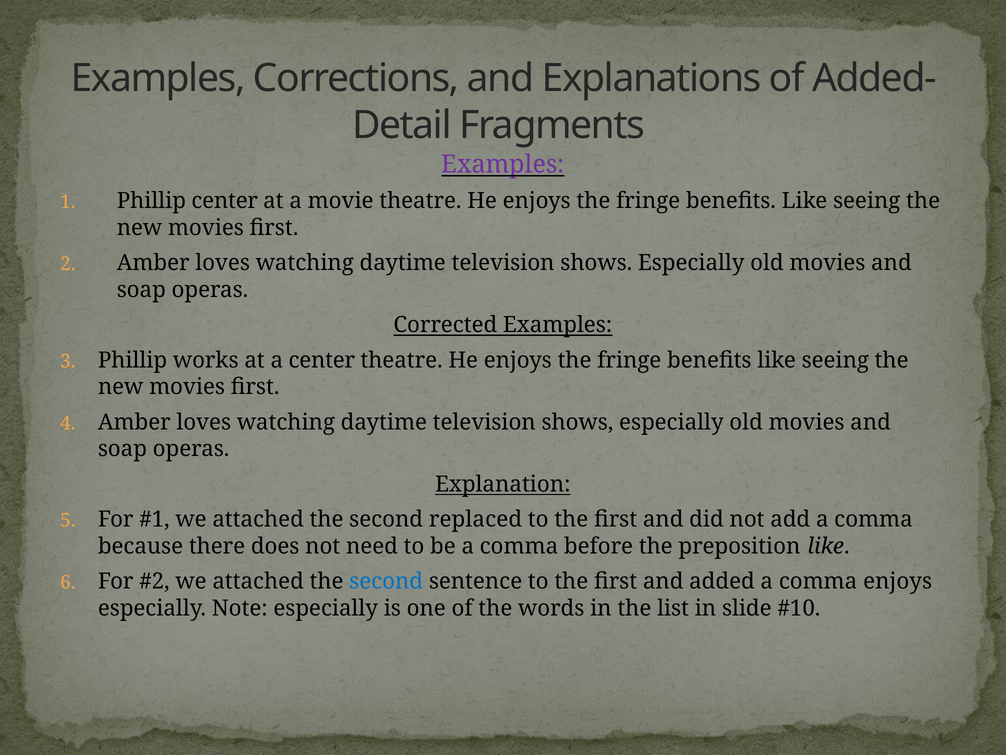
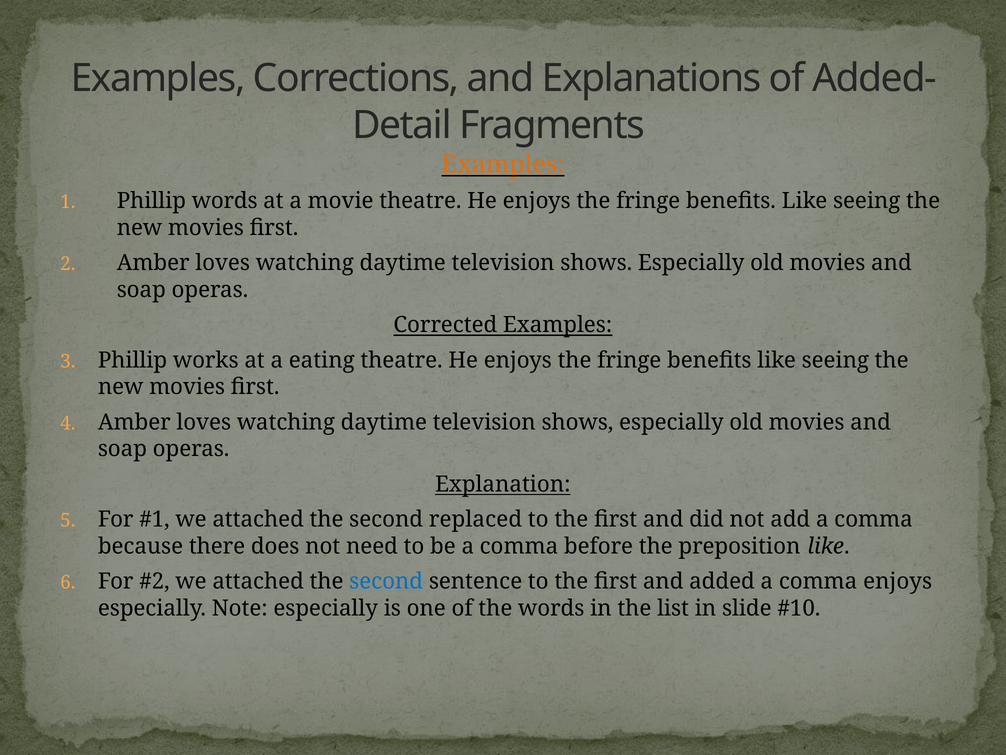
Examples at (503, 164) colour: purple -> orange
Phillip center: center -> words
a center: center -> eating
